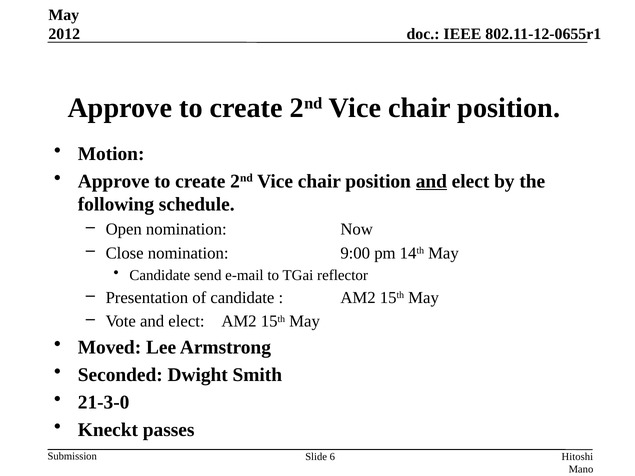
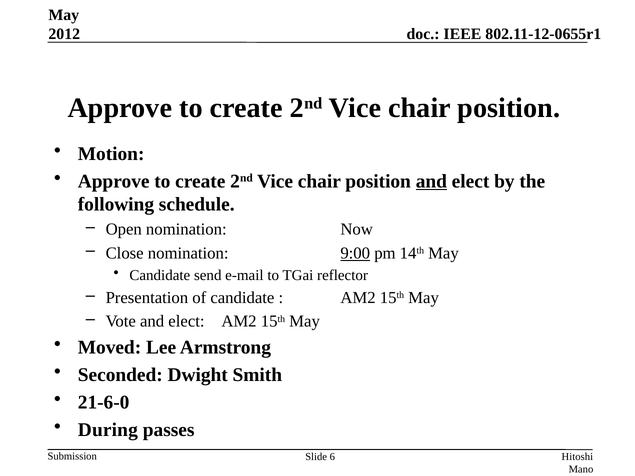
9:00 underline: none -> present
21-3-0: 21-3-0 -> 21-6-0
Kneckt: Kneckt -> During
